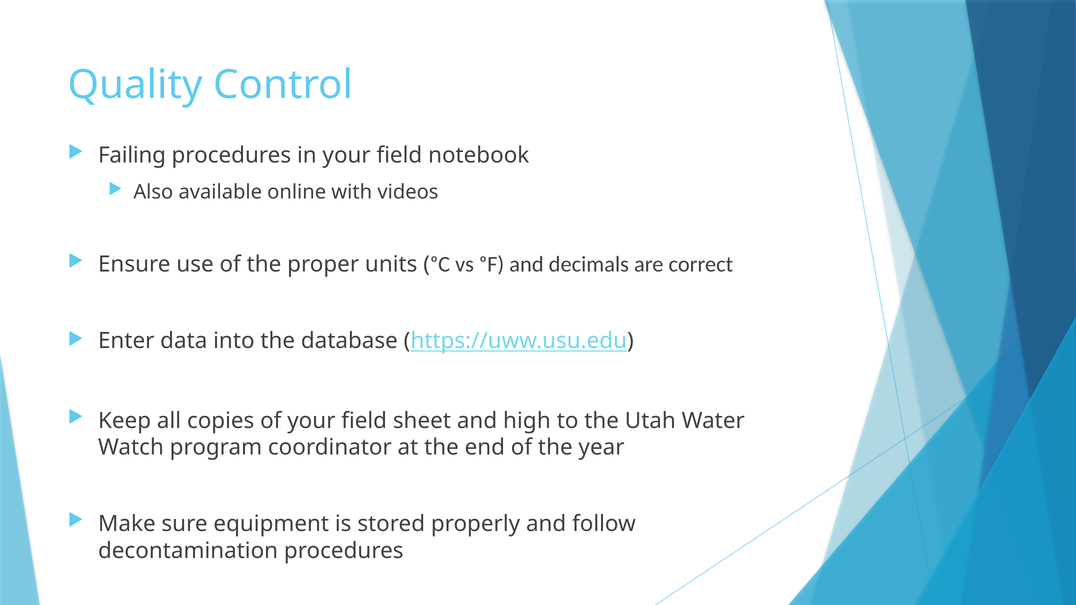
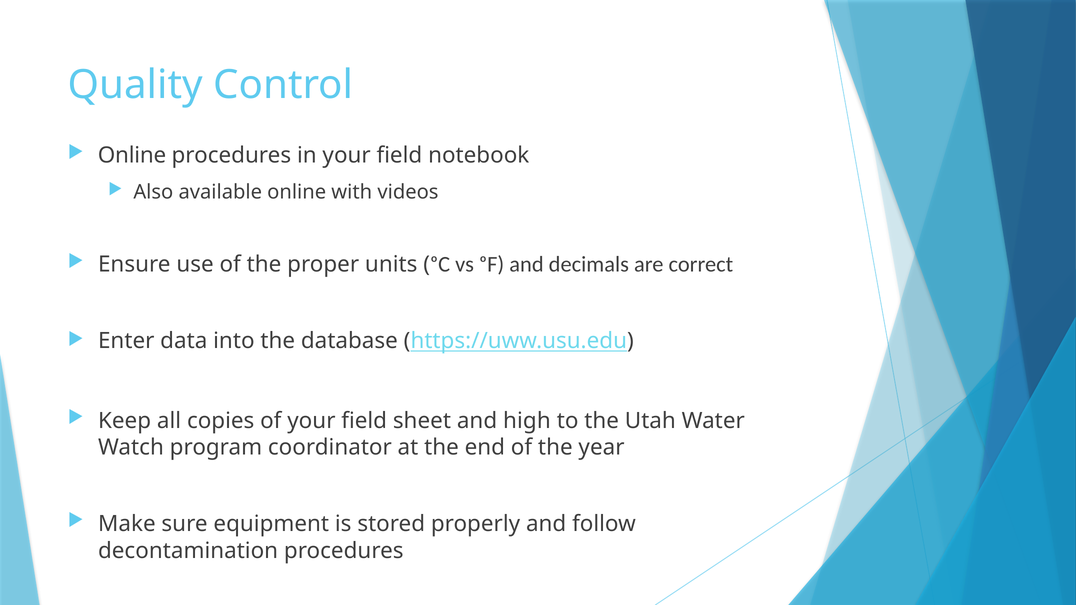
Failing at (132, 156): Failing -> Online
